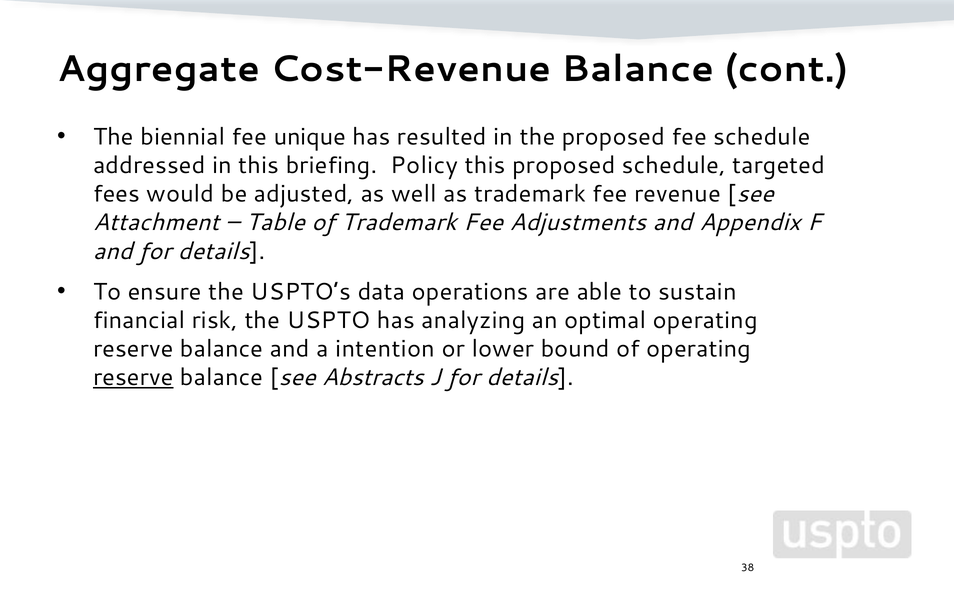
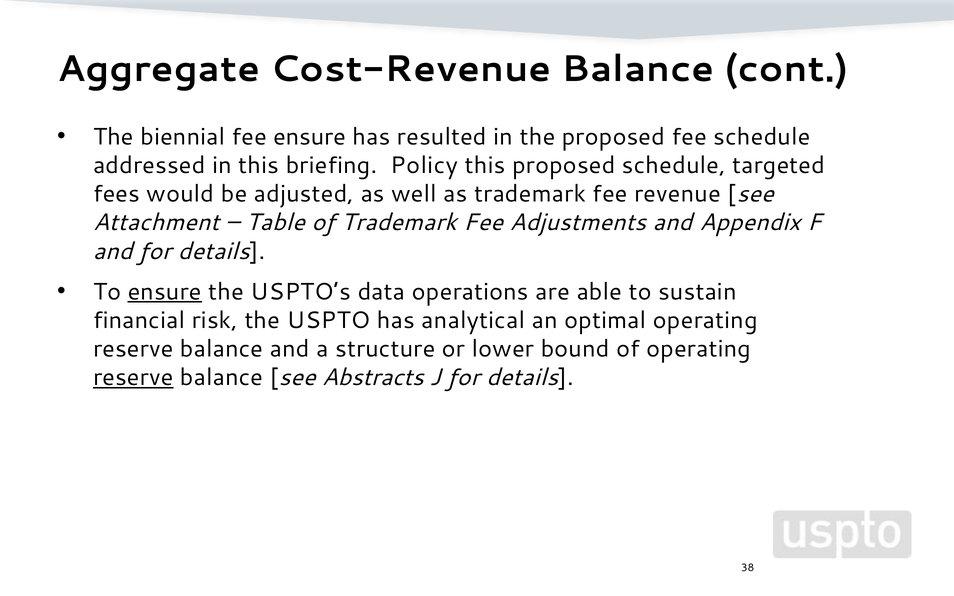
fee unique: unique -> ensure
ensure at (165, 292) underline: none -> present
analyzing: analyzing -> analytical
intention: intention -> structure
